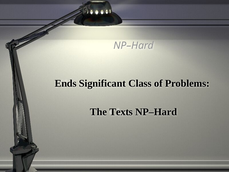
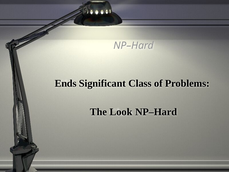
Texts: Texts -> Look
